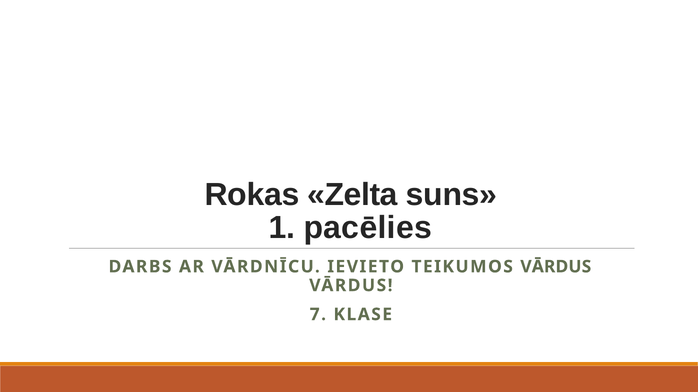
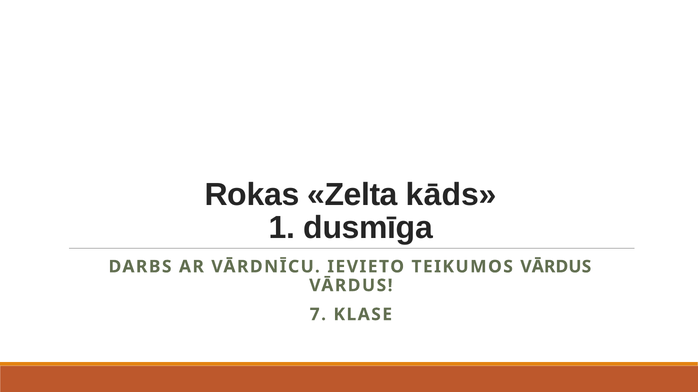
suns: suns -> kāds
pacēlies: pacēlies -> dusmīga
